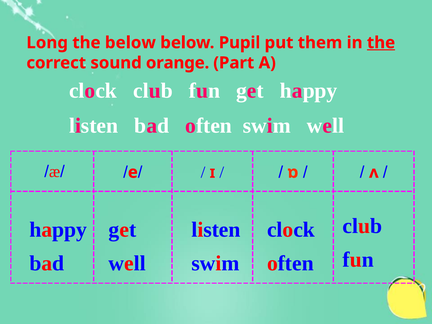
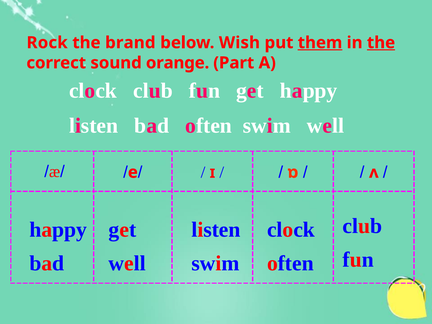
Long: Long -> Rock
the below: below -> brand
Pupil: Pupil -> Wish
them underline: none -> present
